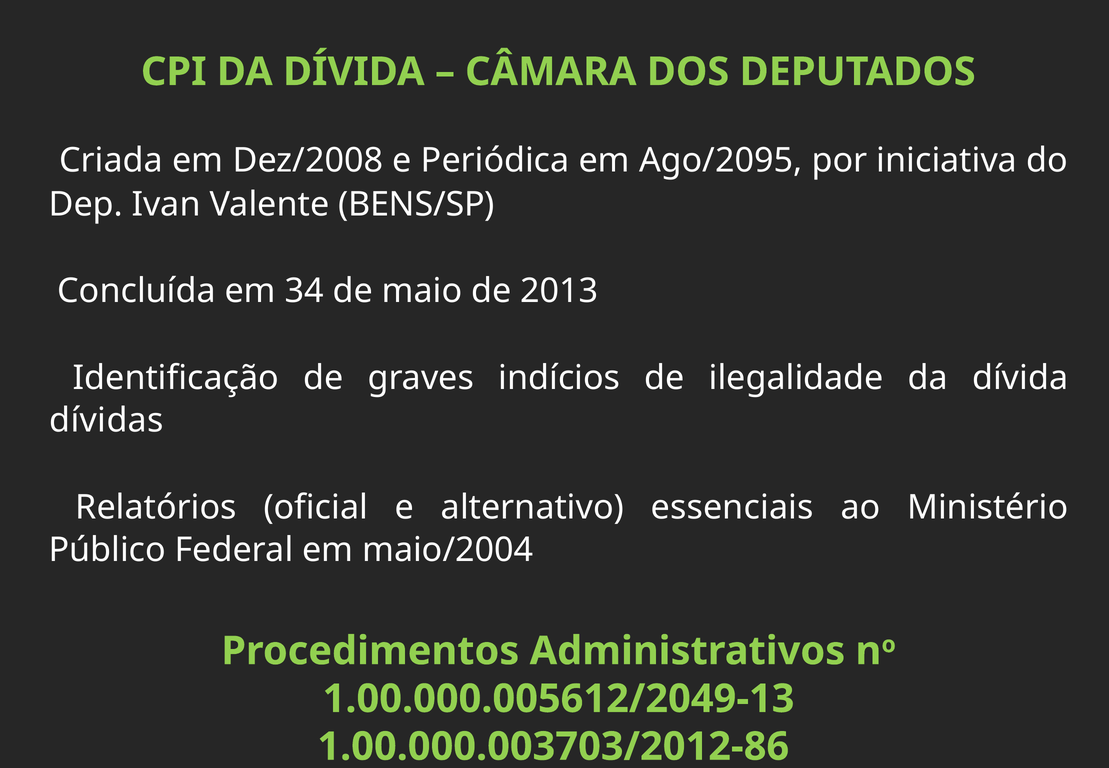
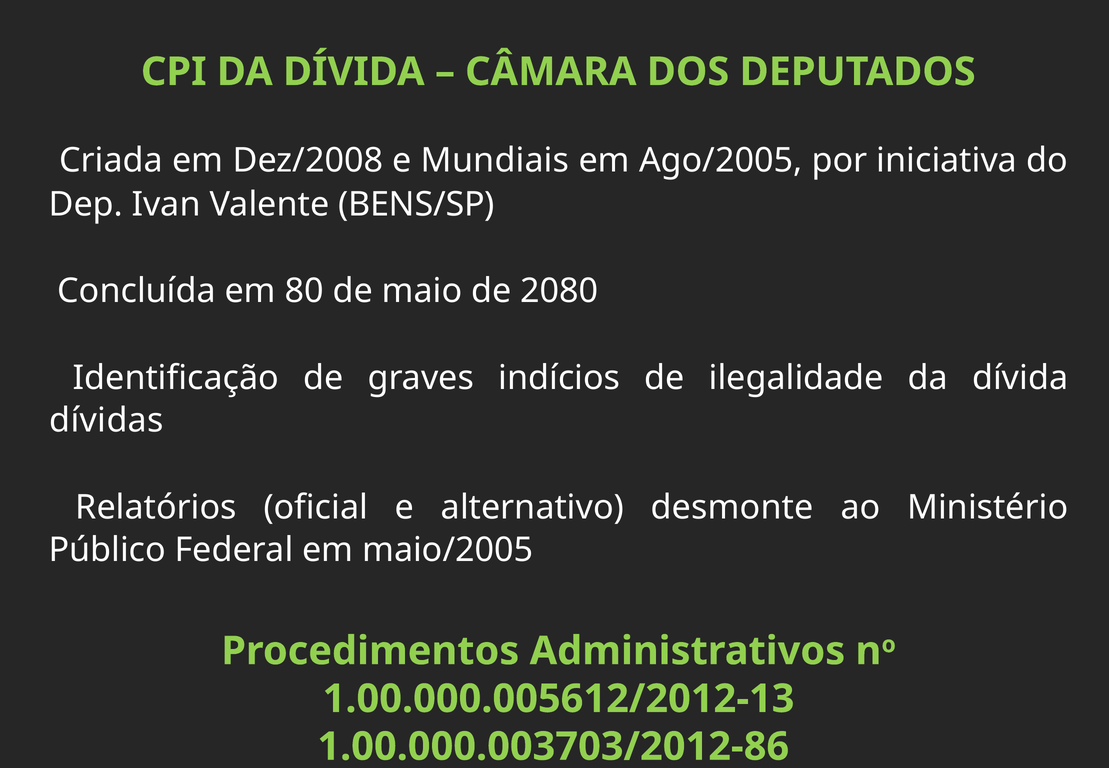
Periódica: Periódica -> Mundiais
Ago/2095: Ago/2095 -> Ago/2005
34: 34 -> 80
2013: 2013 -> 2080
essenciais: essenciais -> desmonte
maio/2004: maio/2004 -> maio/2005
1.00.000.005612/2049-13: 1.00.000.005612/2049-13 -> 1.00.000.005612/2012-13
